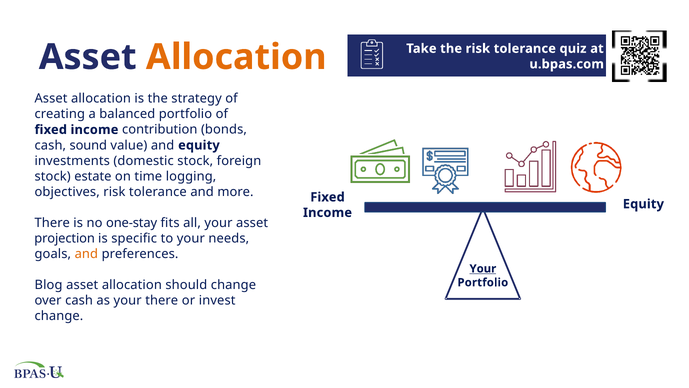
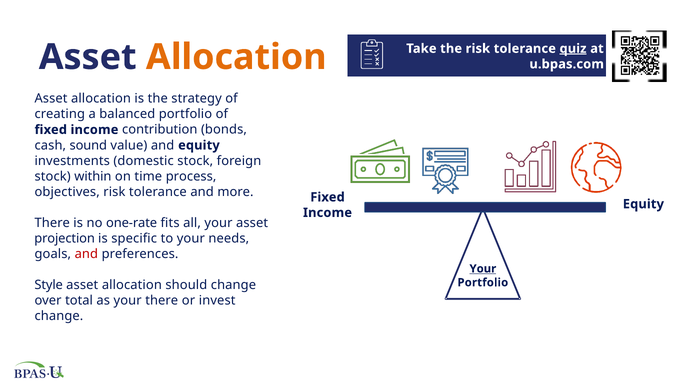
quiz underline: none -> present
estate: estate -> within
logging: logging -> process
one-stay: one-stay -> one-rate
and at (86, 254) colour: orange -> red
Blog: Blog -> Style
over cash: cash -> total
